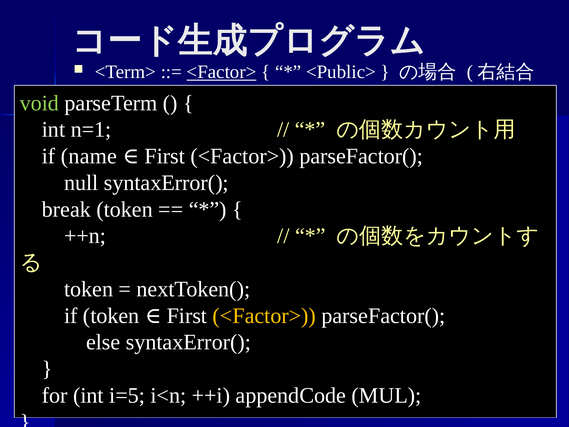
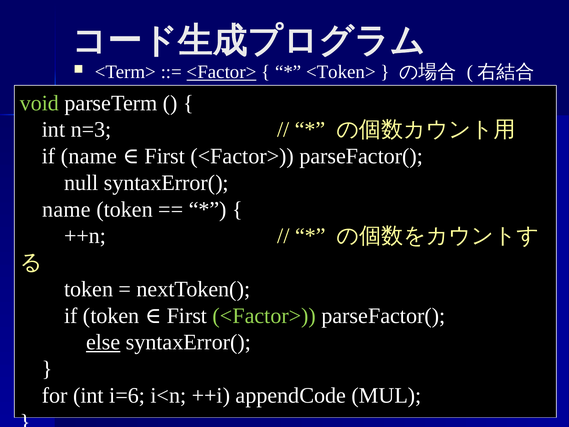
<Public>: <Public> -> <Token>
n=1: n=1 -> n=3
break at (66, 209): break -> name
<Factor> at (264, 316) colour: yellow -> light green
else underline: none -> present
i=5: i=5 -> i=6
